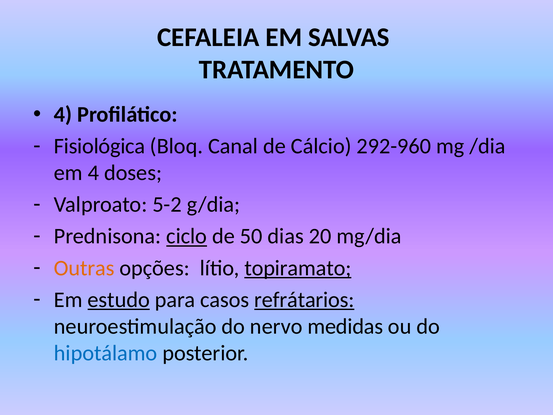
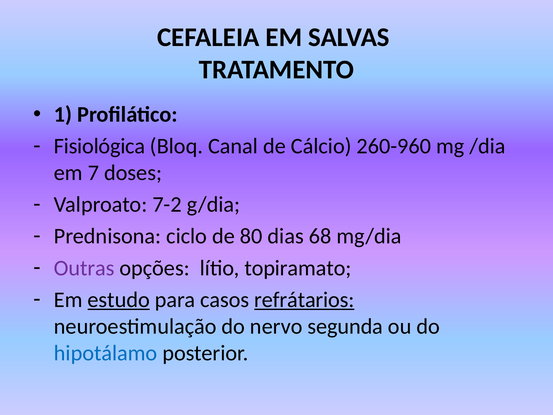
4 at (63, 114): 4 -> 1
292-960: 292-960 -> 260-960
em 4: 4 -> 7
5-2: 5-2 -> 7-2
ciclo underline: present -> none
50: 50 -> 80
20: 20 -> 68
Outras colour: orange -> purple
topiramato underline: present -> none
medidas: medidas -> segunda
